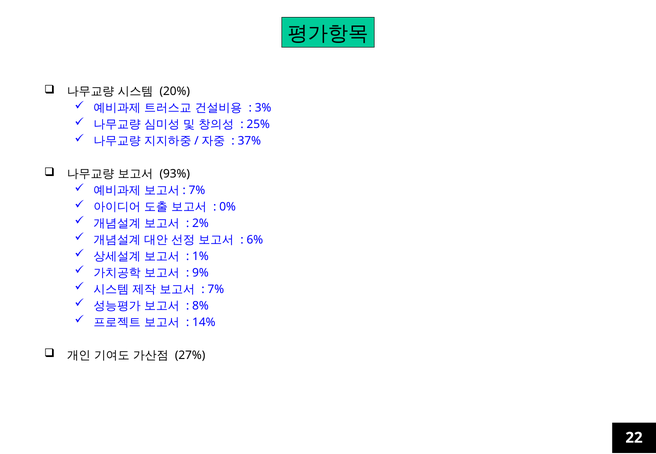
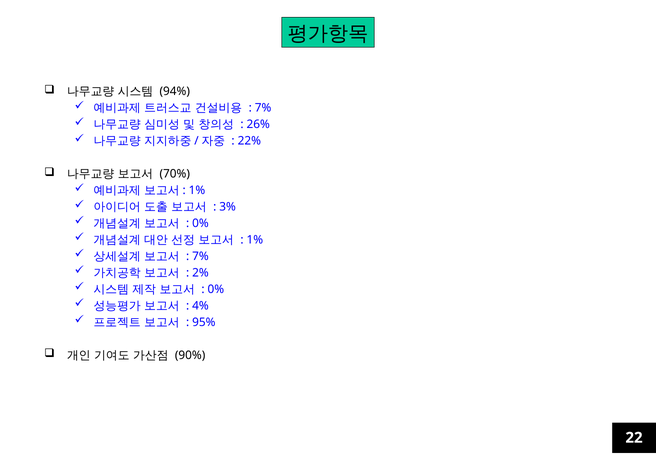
20%: 20% -> 94%
3% at (263, 108): 3% -> 7%
25%: 25% -> 26%
37%: 37% -> 22%
93%: 93% -> 70%
7% at (197, 191): 7% -> 1%
0%: 0% -> 3%
2% at (200, 224): 2% -> 0%
6% at (255, 240): 6% -> 1%
1% at (200, 257): 1% -> 7%
9%: 9% -> 2%
7% at (216, 290): 7% -> 0%
8%: 8% -> 4%
14%: 14% -> 95%
27%: 27% -> 90%
